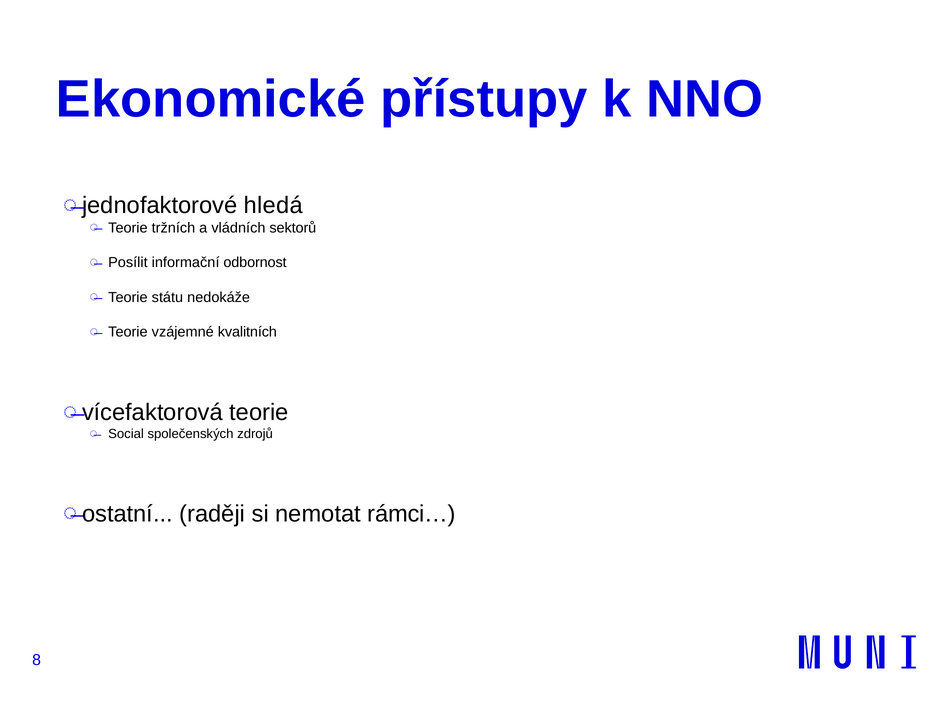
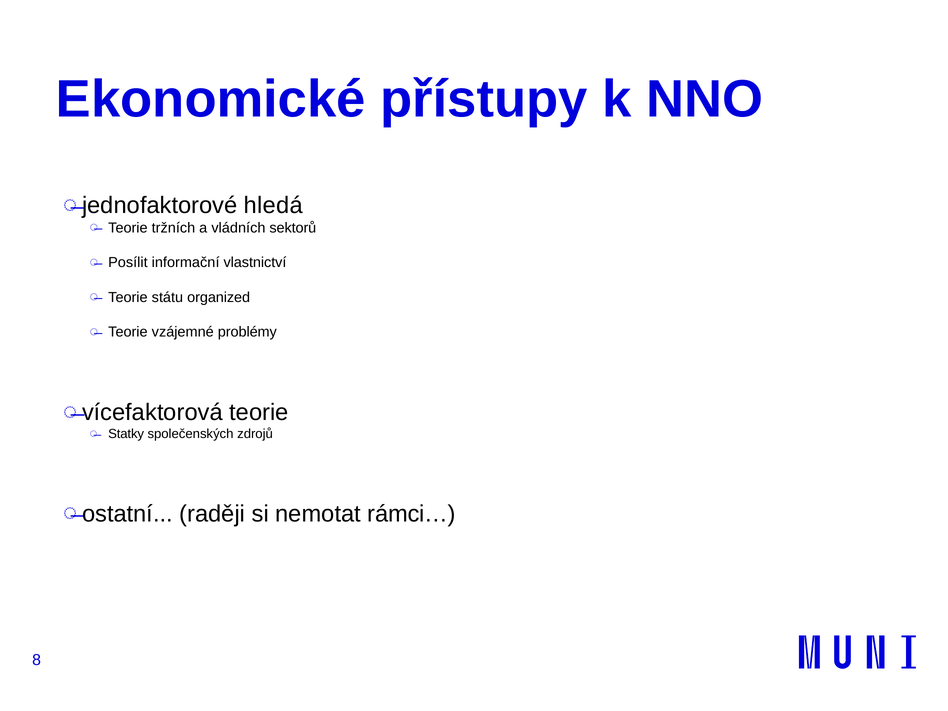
odbornost: odbornost -> vlastnictví
nedokáže: nedokáže -> organized
kvalitních: kvalitních -> problémy
Social: Social -> Statky
